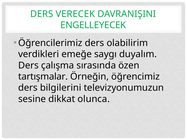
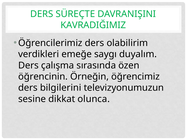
VERECEK: VERECEK -> SÜREÇTE
ENGELLEYECEK: ENGELLEYECEK -> KAVRADIĞIMIZ
tartışmalar: tartışmalar -> öğrencinin
